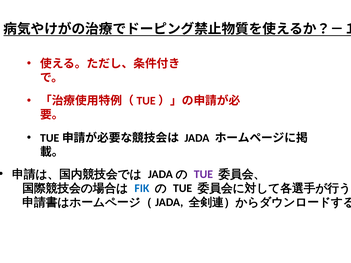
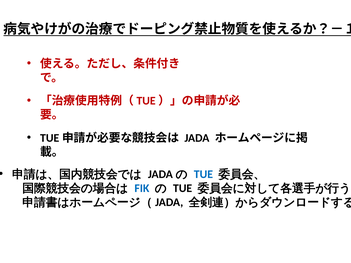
TUE at (203, 174) colour: purple -> blue
